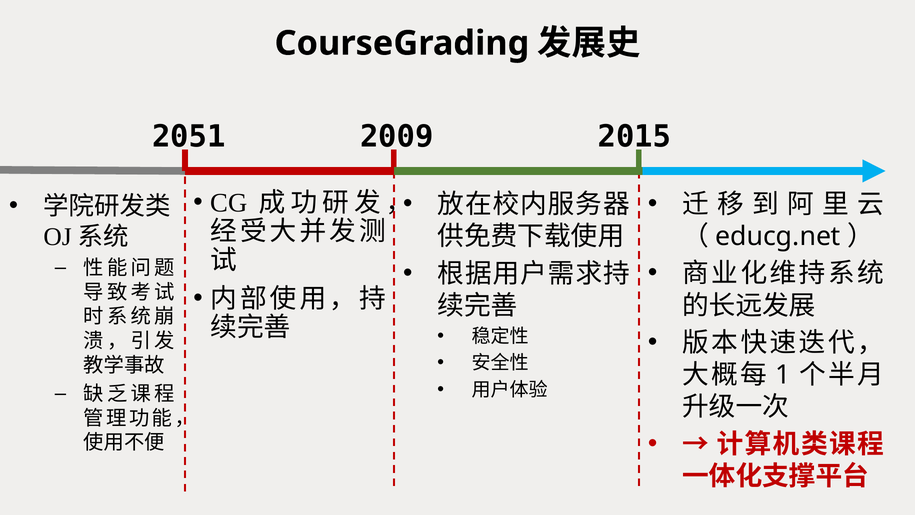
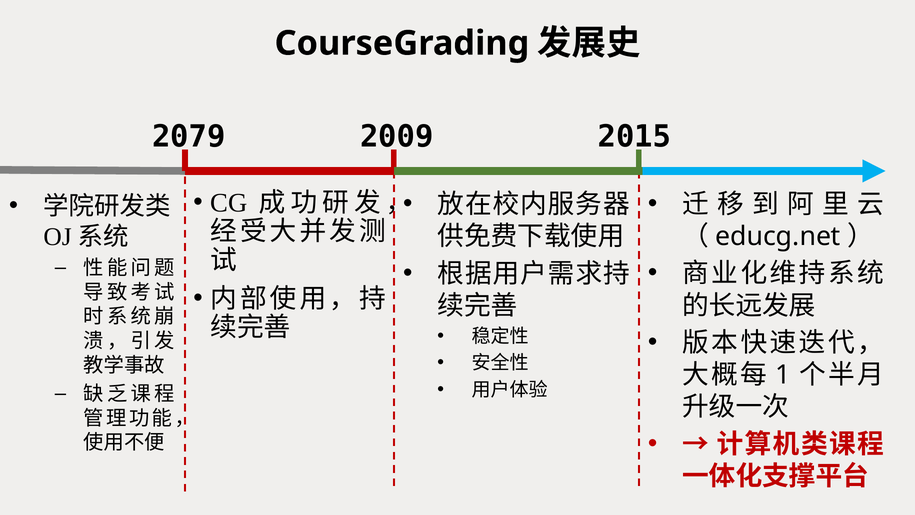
2051: 2051 -> 2079
